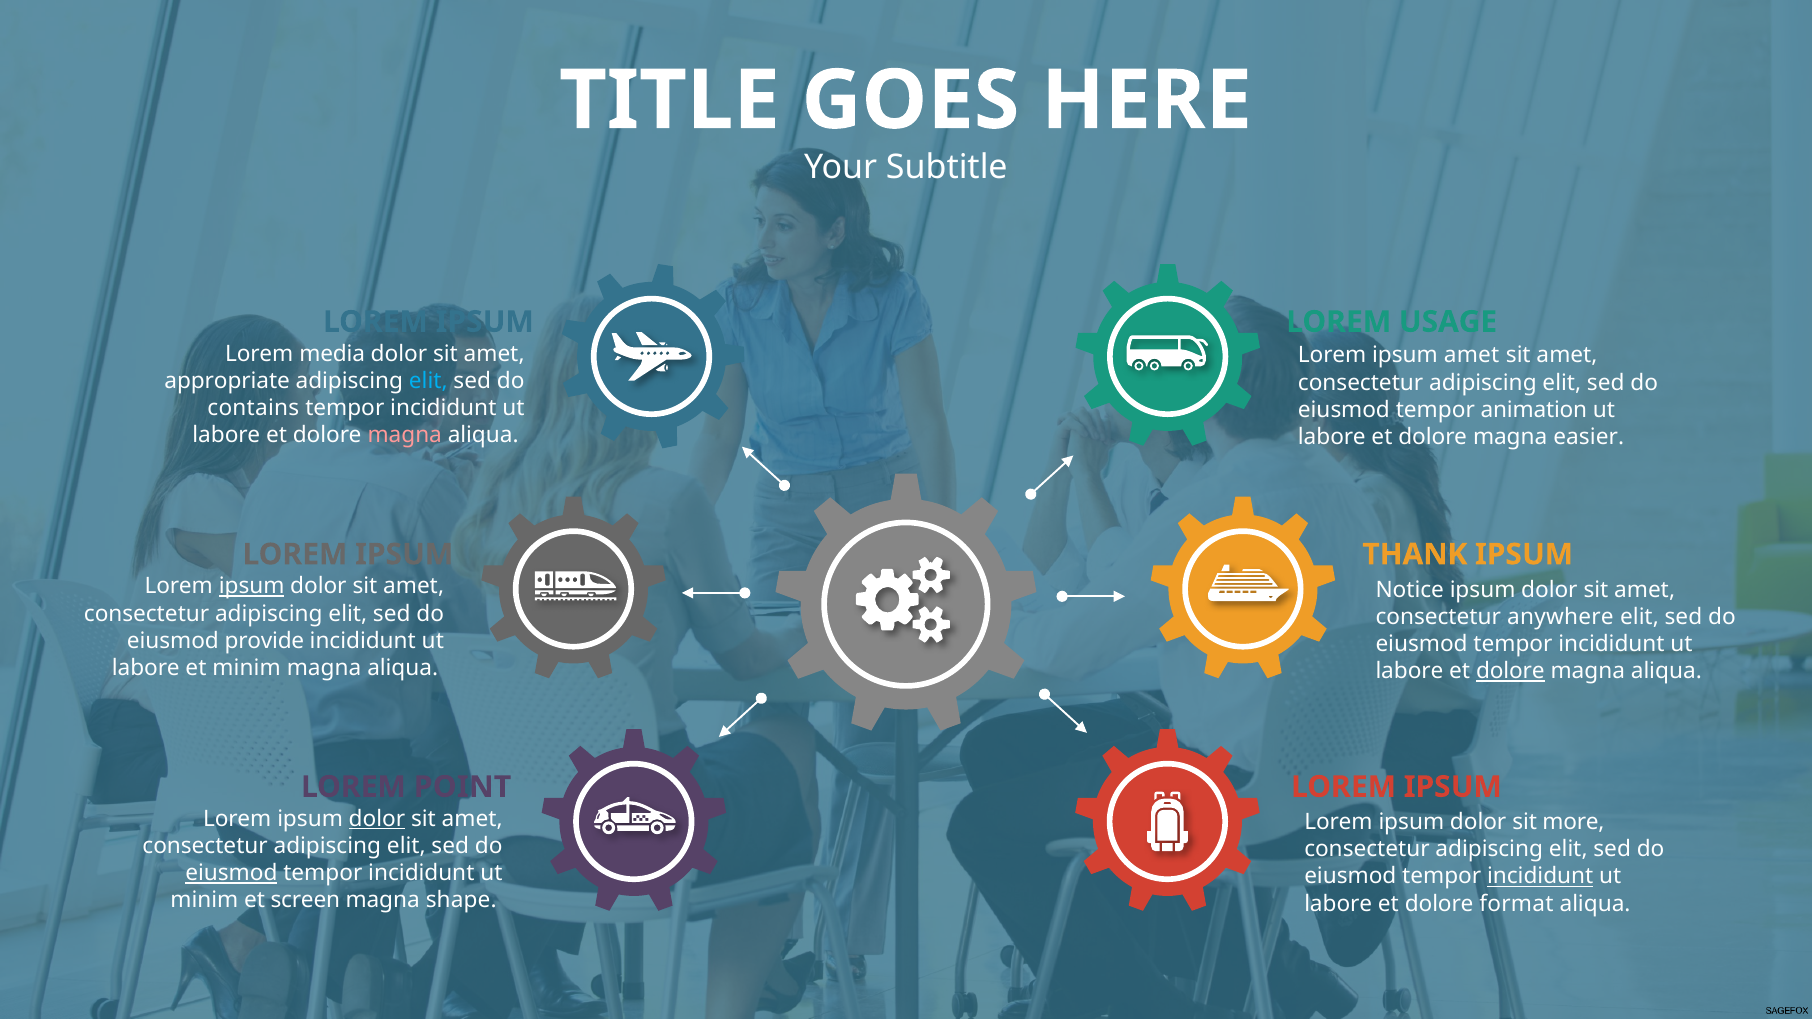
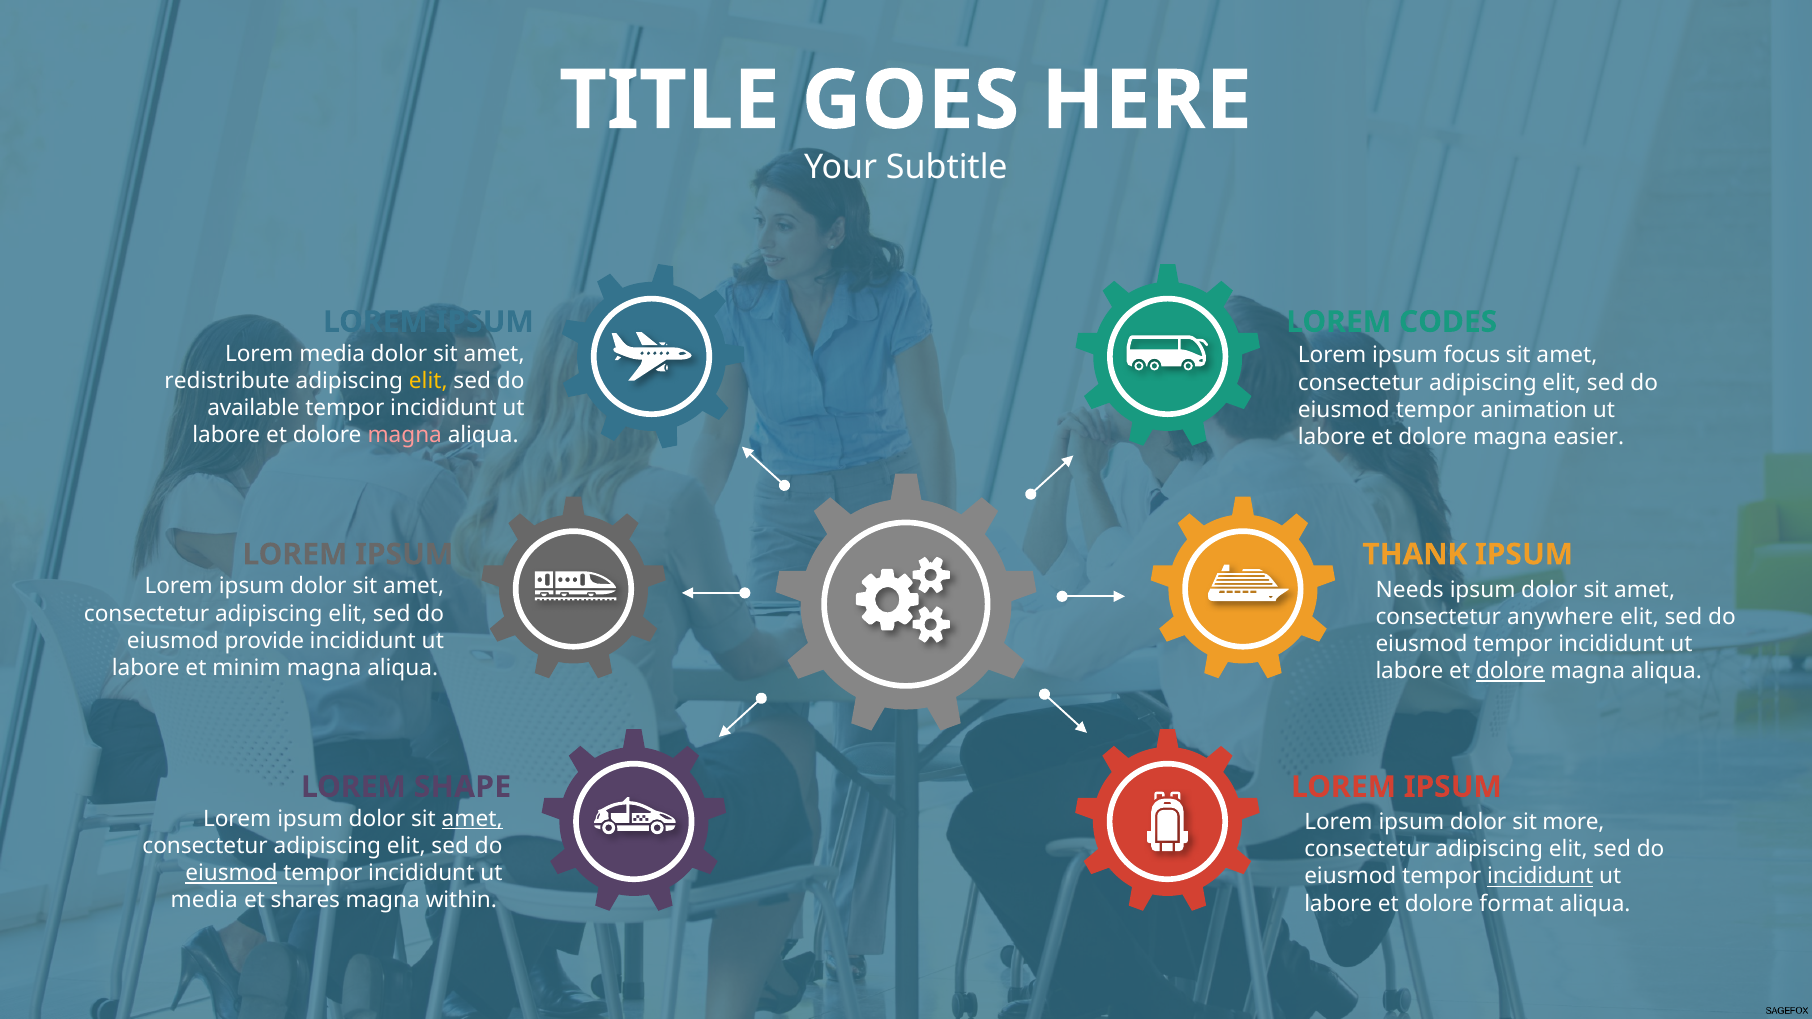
USAGE: USAGE -> CODES
ipsum amet: amet -> focus
appropriate: appropriate -> redistribute
elit at (428, 381) colour: light blue -> yellow
contains: contains -> available
ipsum at (252, 587) underline: present -> none
Notice: Notice -> Needs
POINT: POINT -> SHAPE
dolor at (377, 819) underline: present -> none
amet at (472, 819) underline: none -> present
minim at (204, 901): minim -> media
screen: screen -> shares
shape: shape -> within
